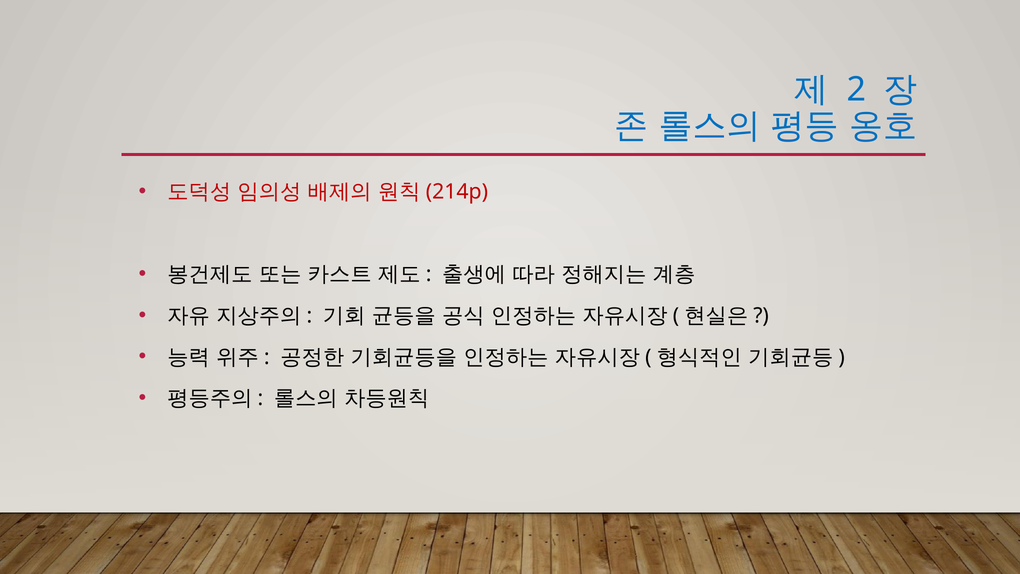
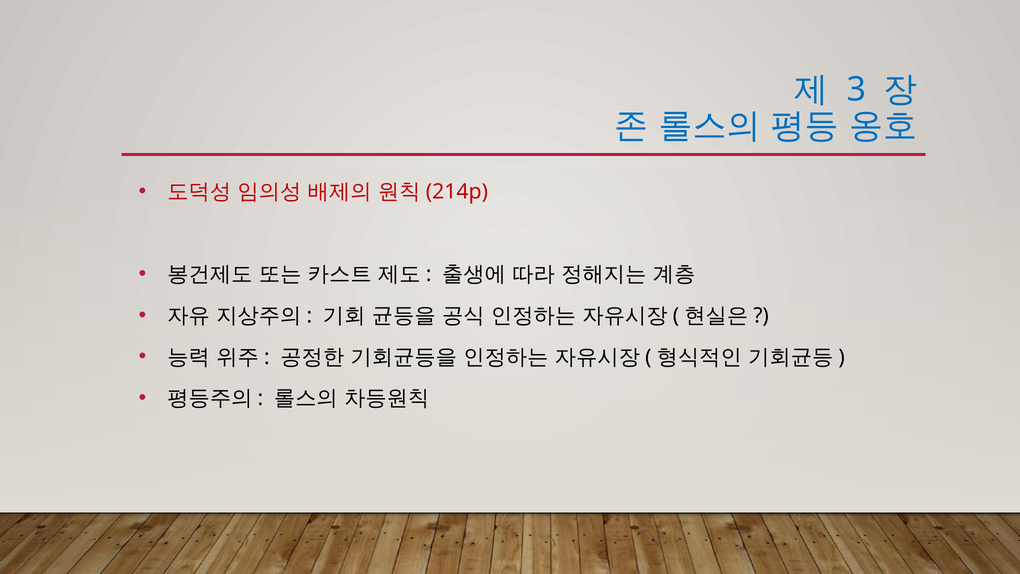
2: 2 -> 3
